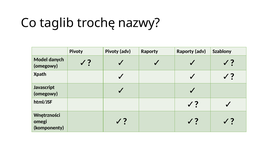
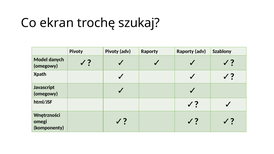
taglib: taglib -> ekran
nazwy: nazwy -> szukaj
